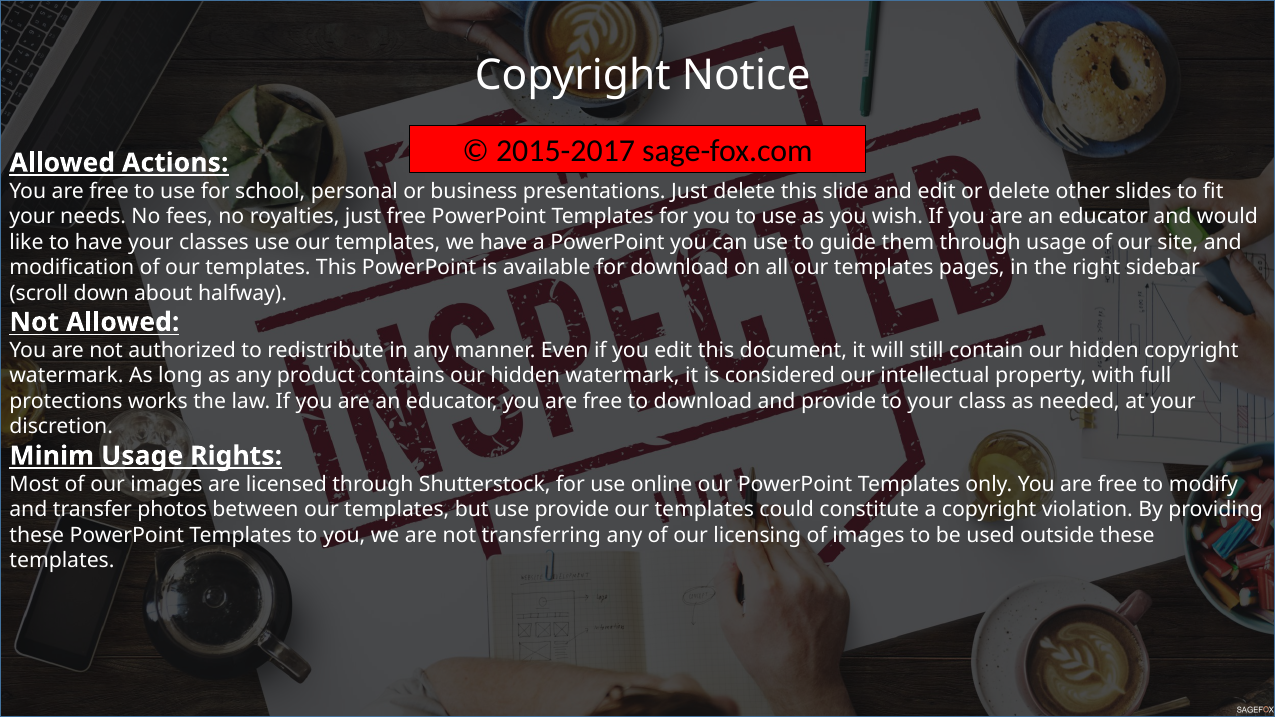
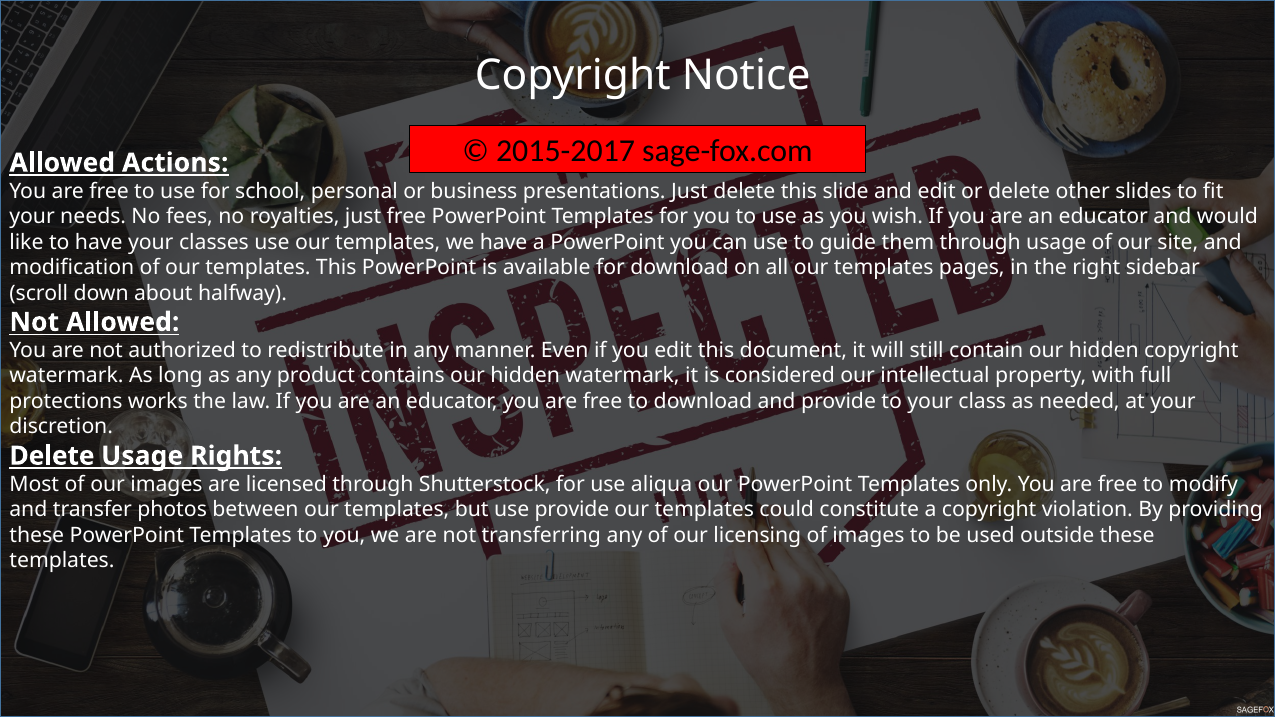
Minim at (52, 456): Minim -> Delete
online: online -> aliqua
